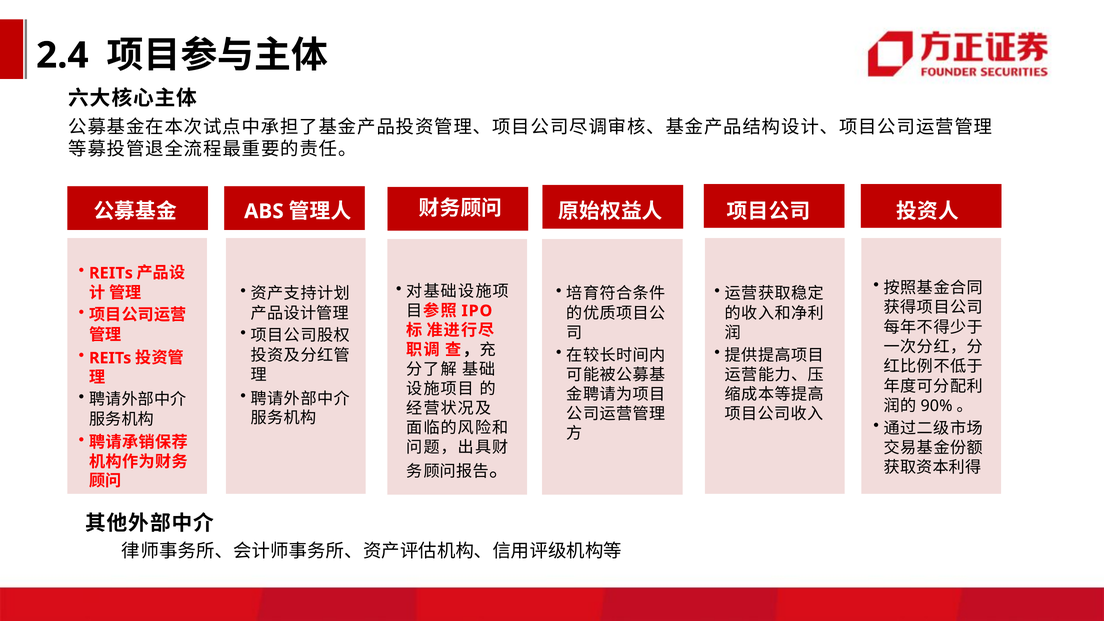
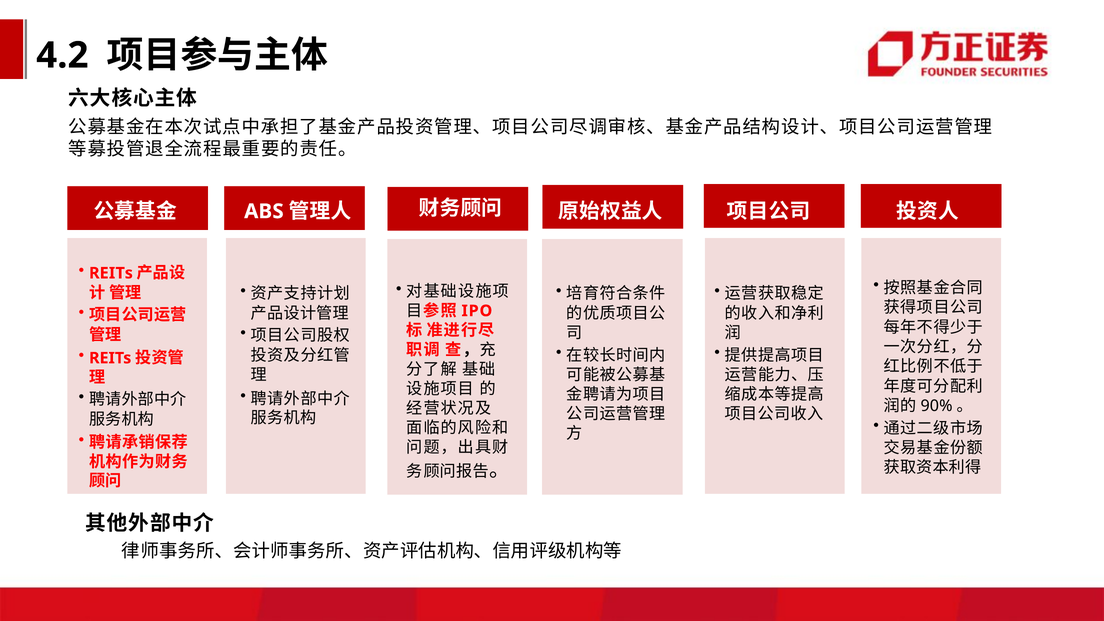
2.4: 2.4 -> 4.2
